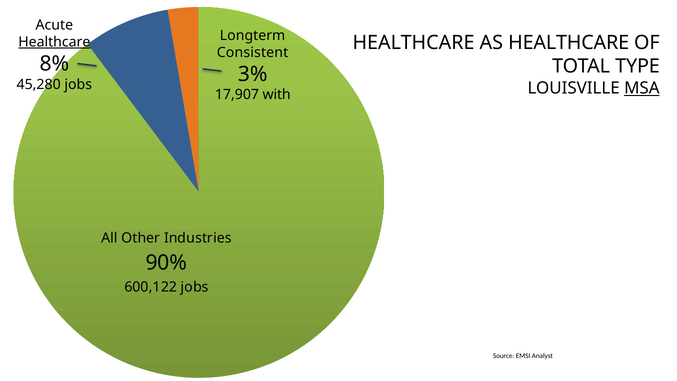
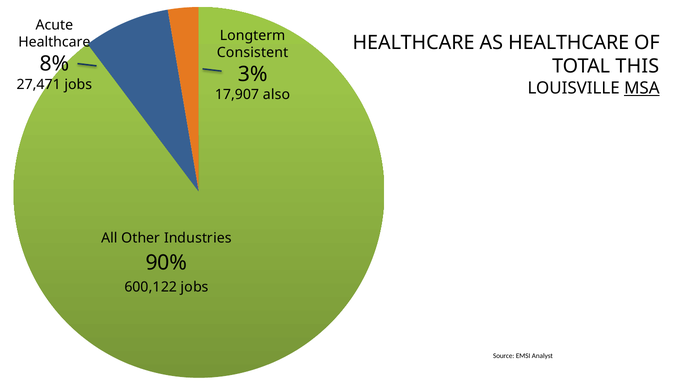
Healthcare at (54, 42) underline: present -> none
TYPE: TYPE -> THIS
45,280: 45,280 -> 27,471
with: with -> also
